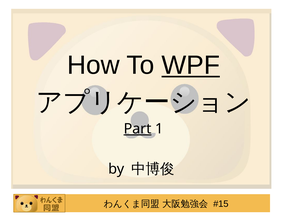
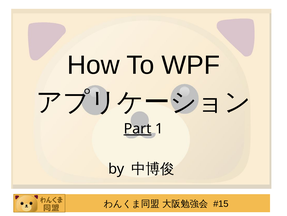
WPF underline: present -> none
